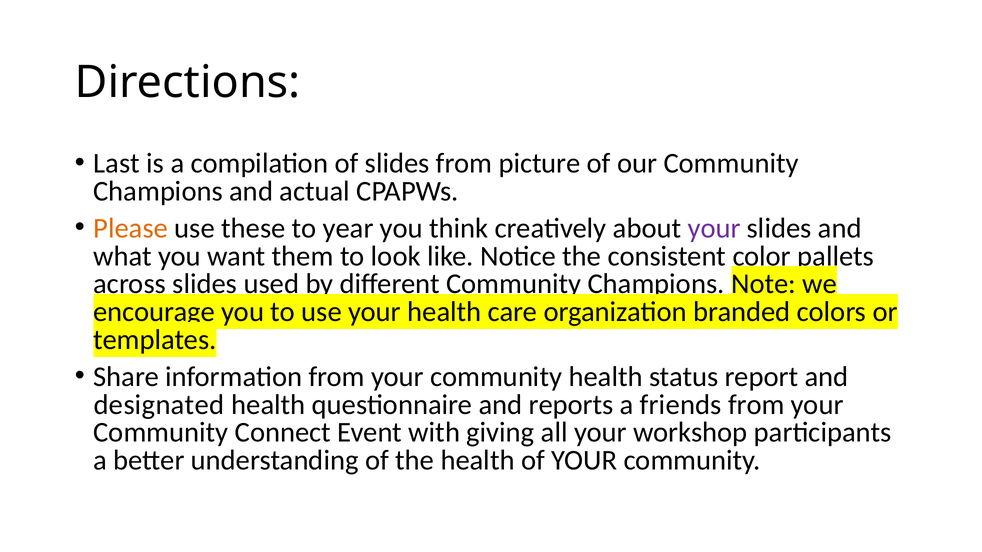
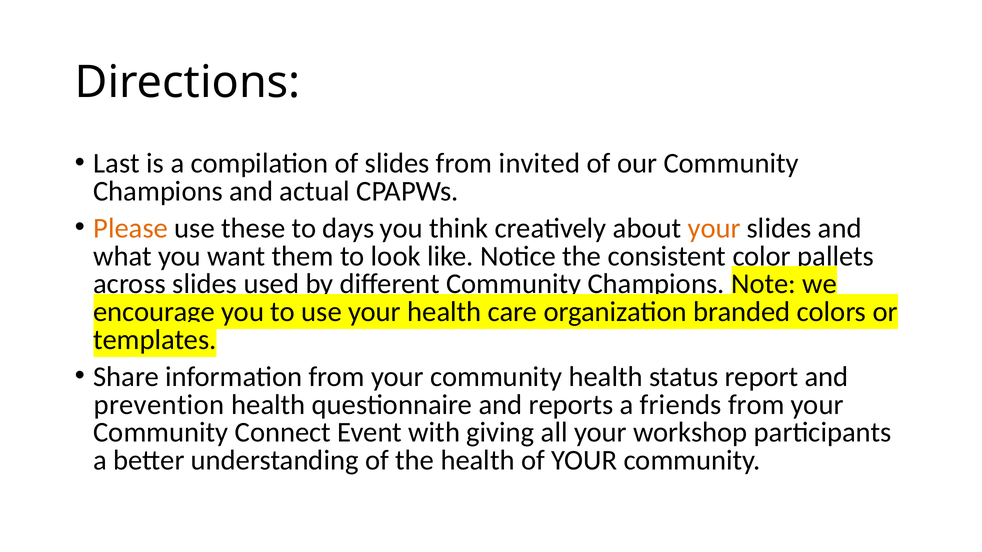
picture: picture -> invited
year: year -> days
your at (714, 228) colour: purple -> orange
designated: designated -> prevention
